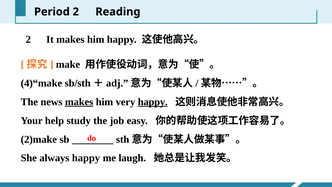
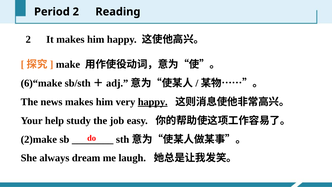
4)“make: 4)“make -> 6)“make
makes at (79, 102) underline: present -> none
always happy: happy -> dream
